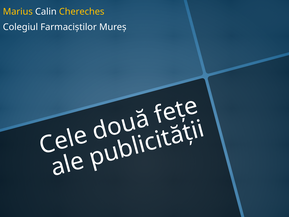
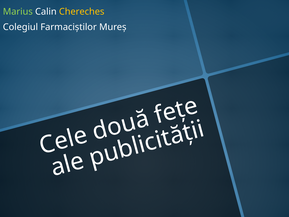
Marius colour: yellow -> light green
